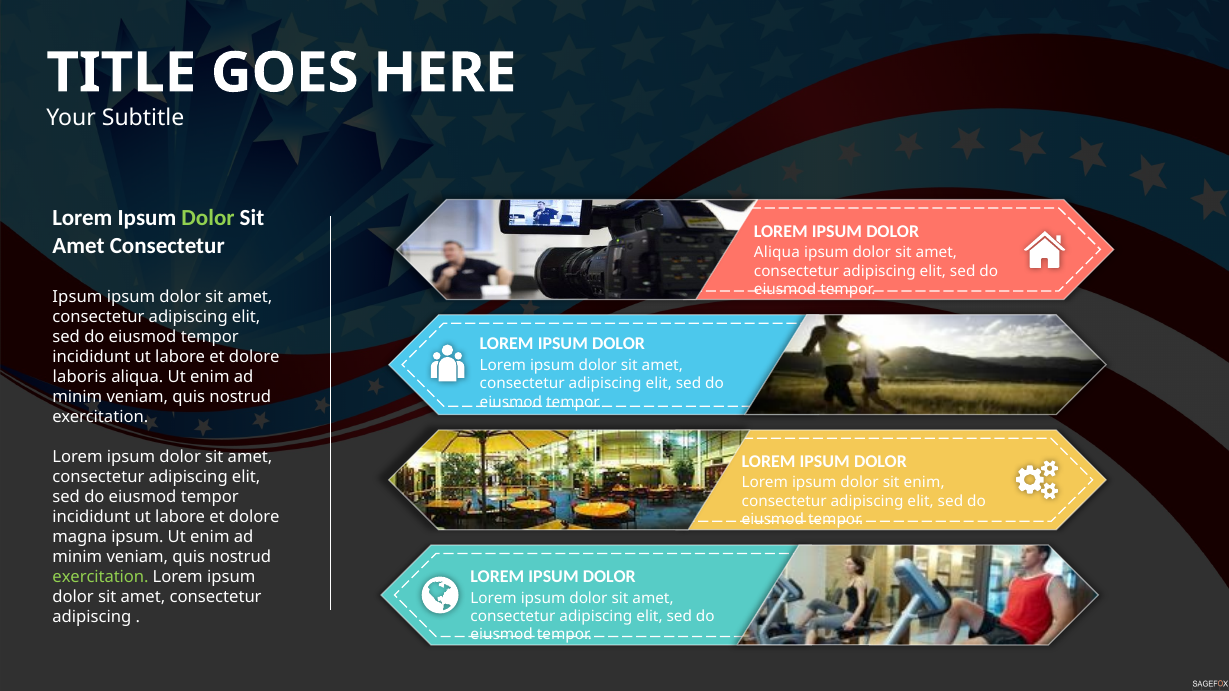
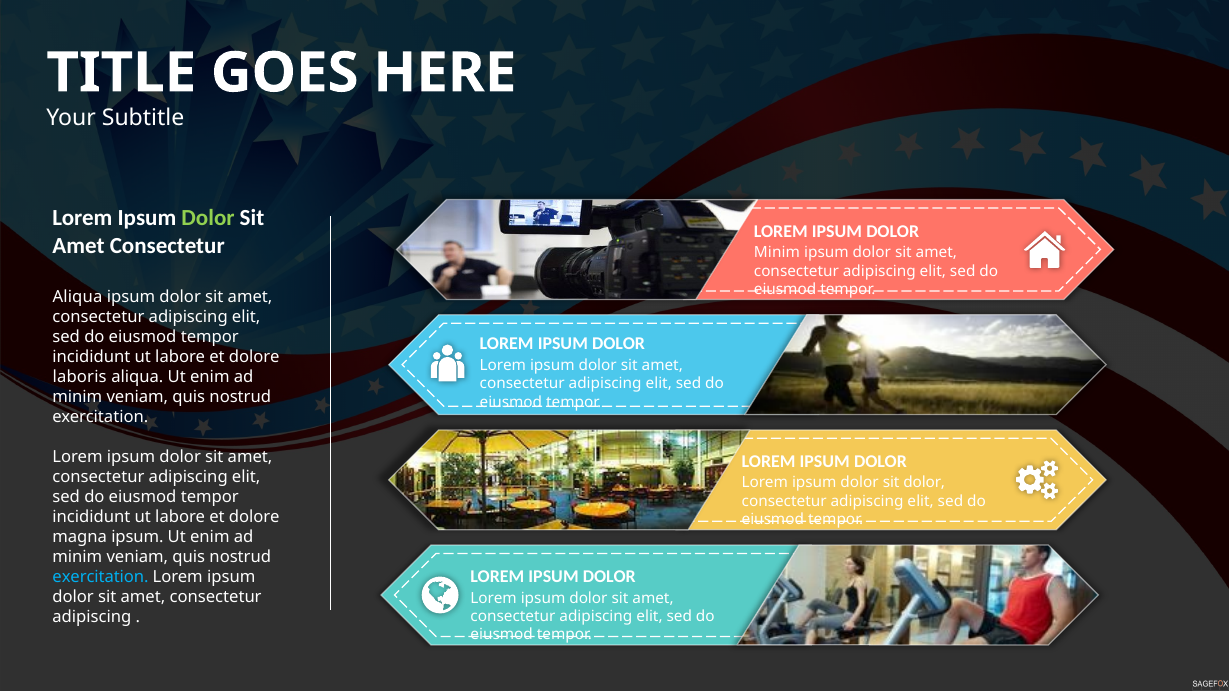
Aliqua at (777, 253): Aliqua -> Minim
Ipsum at (78, 297): Ipsum -> Aliqua
sit enim: enim -> dolor
exercitation at (100, 577) colour: light green -> light blue
